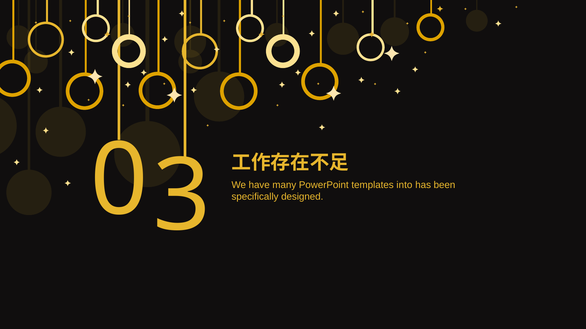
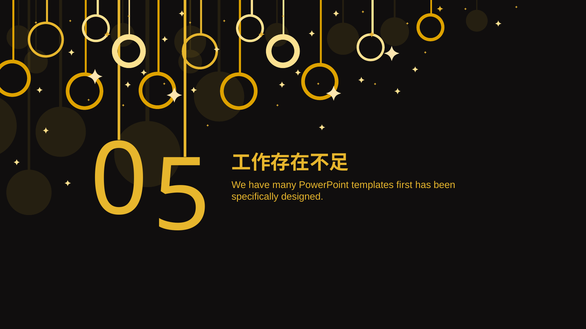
3: 3 -> 5
into: into -> first
